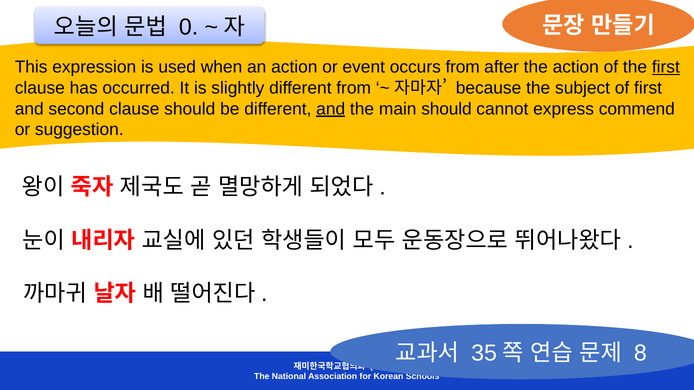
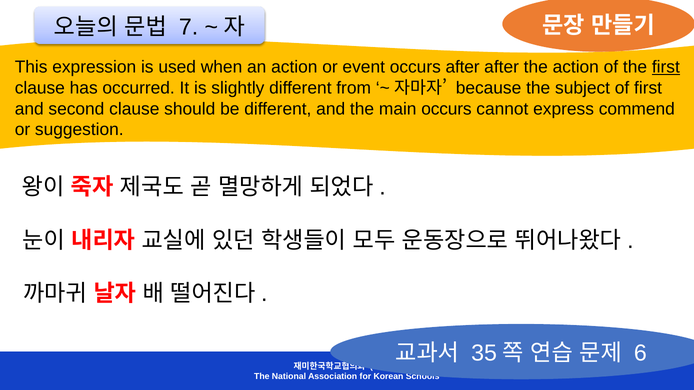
0: 0 -> 7
occurs from: from -> after
and at (331, 109) underline: present -> none
main should: should -> occurs
8: 8 -> 6
